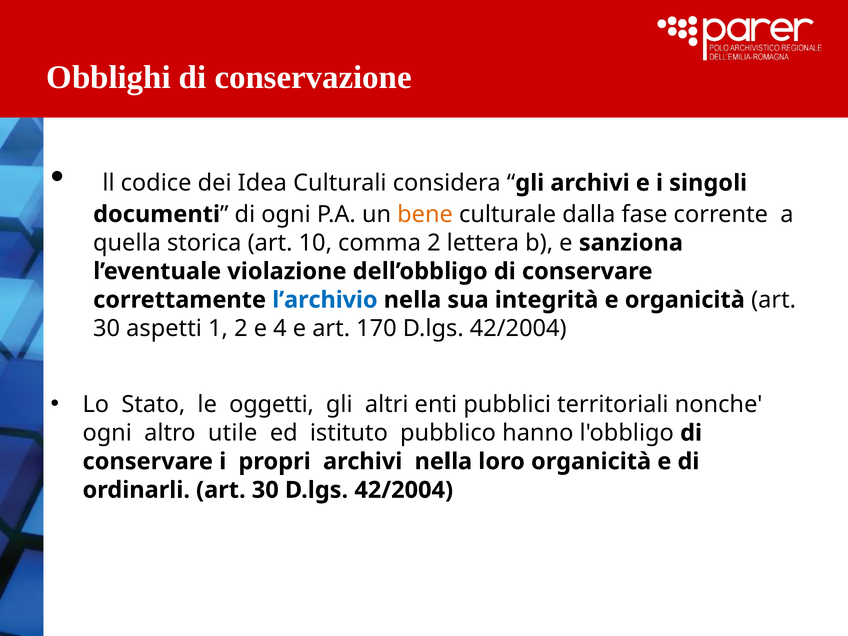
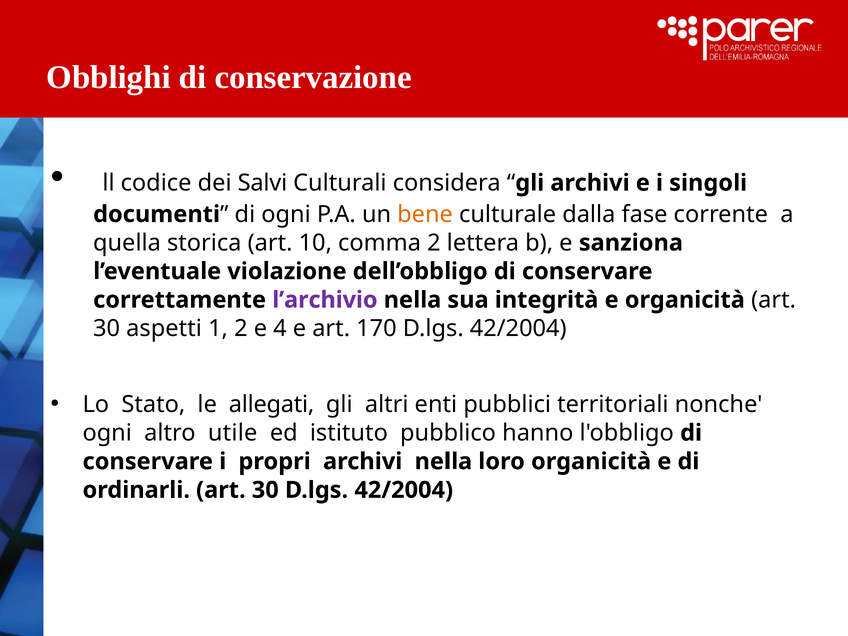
Idea: Idea -> Salvi
l’archivio colour: blue -> purple
oggetti: oggetti -> allegati
